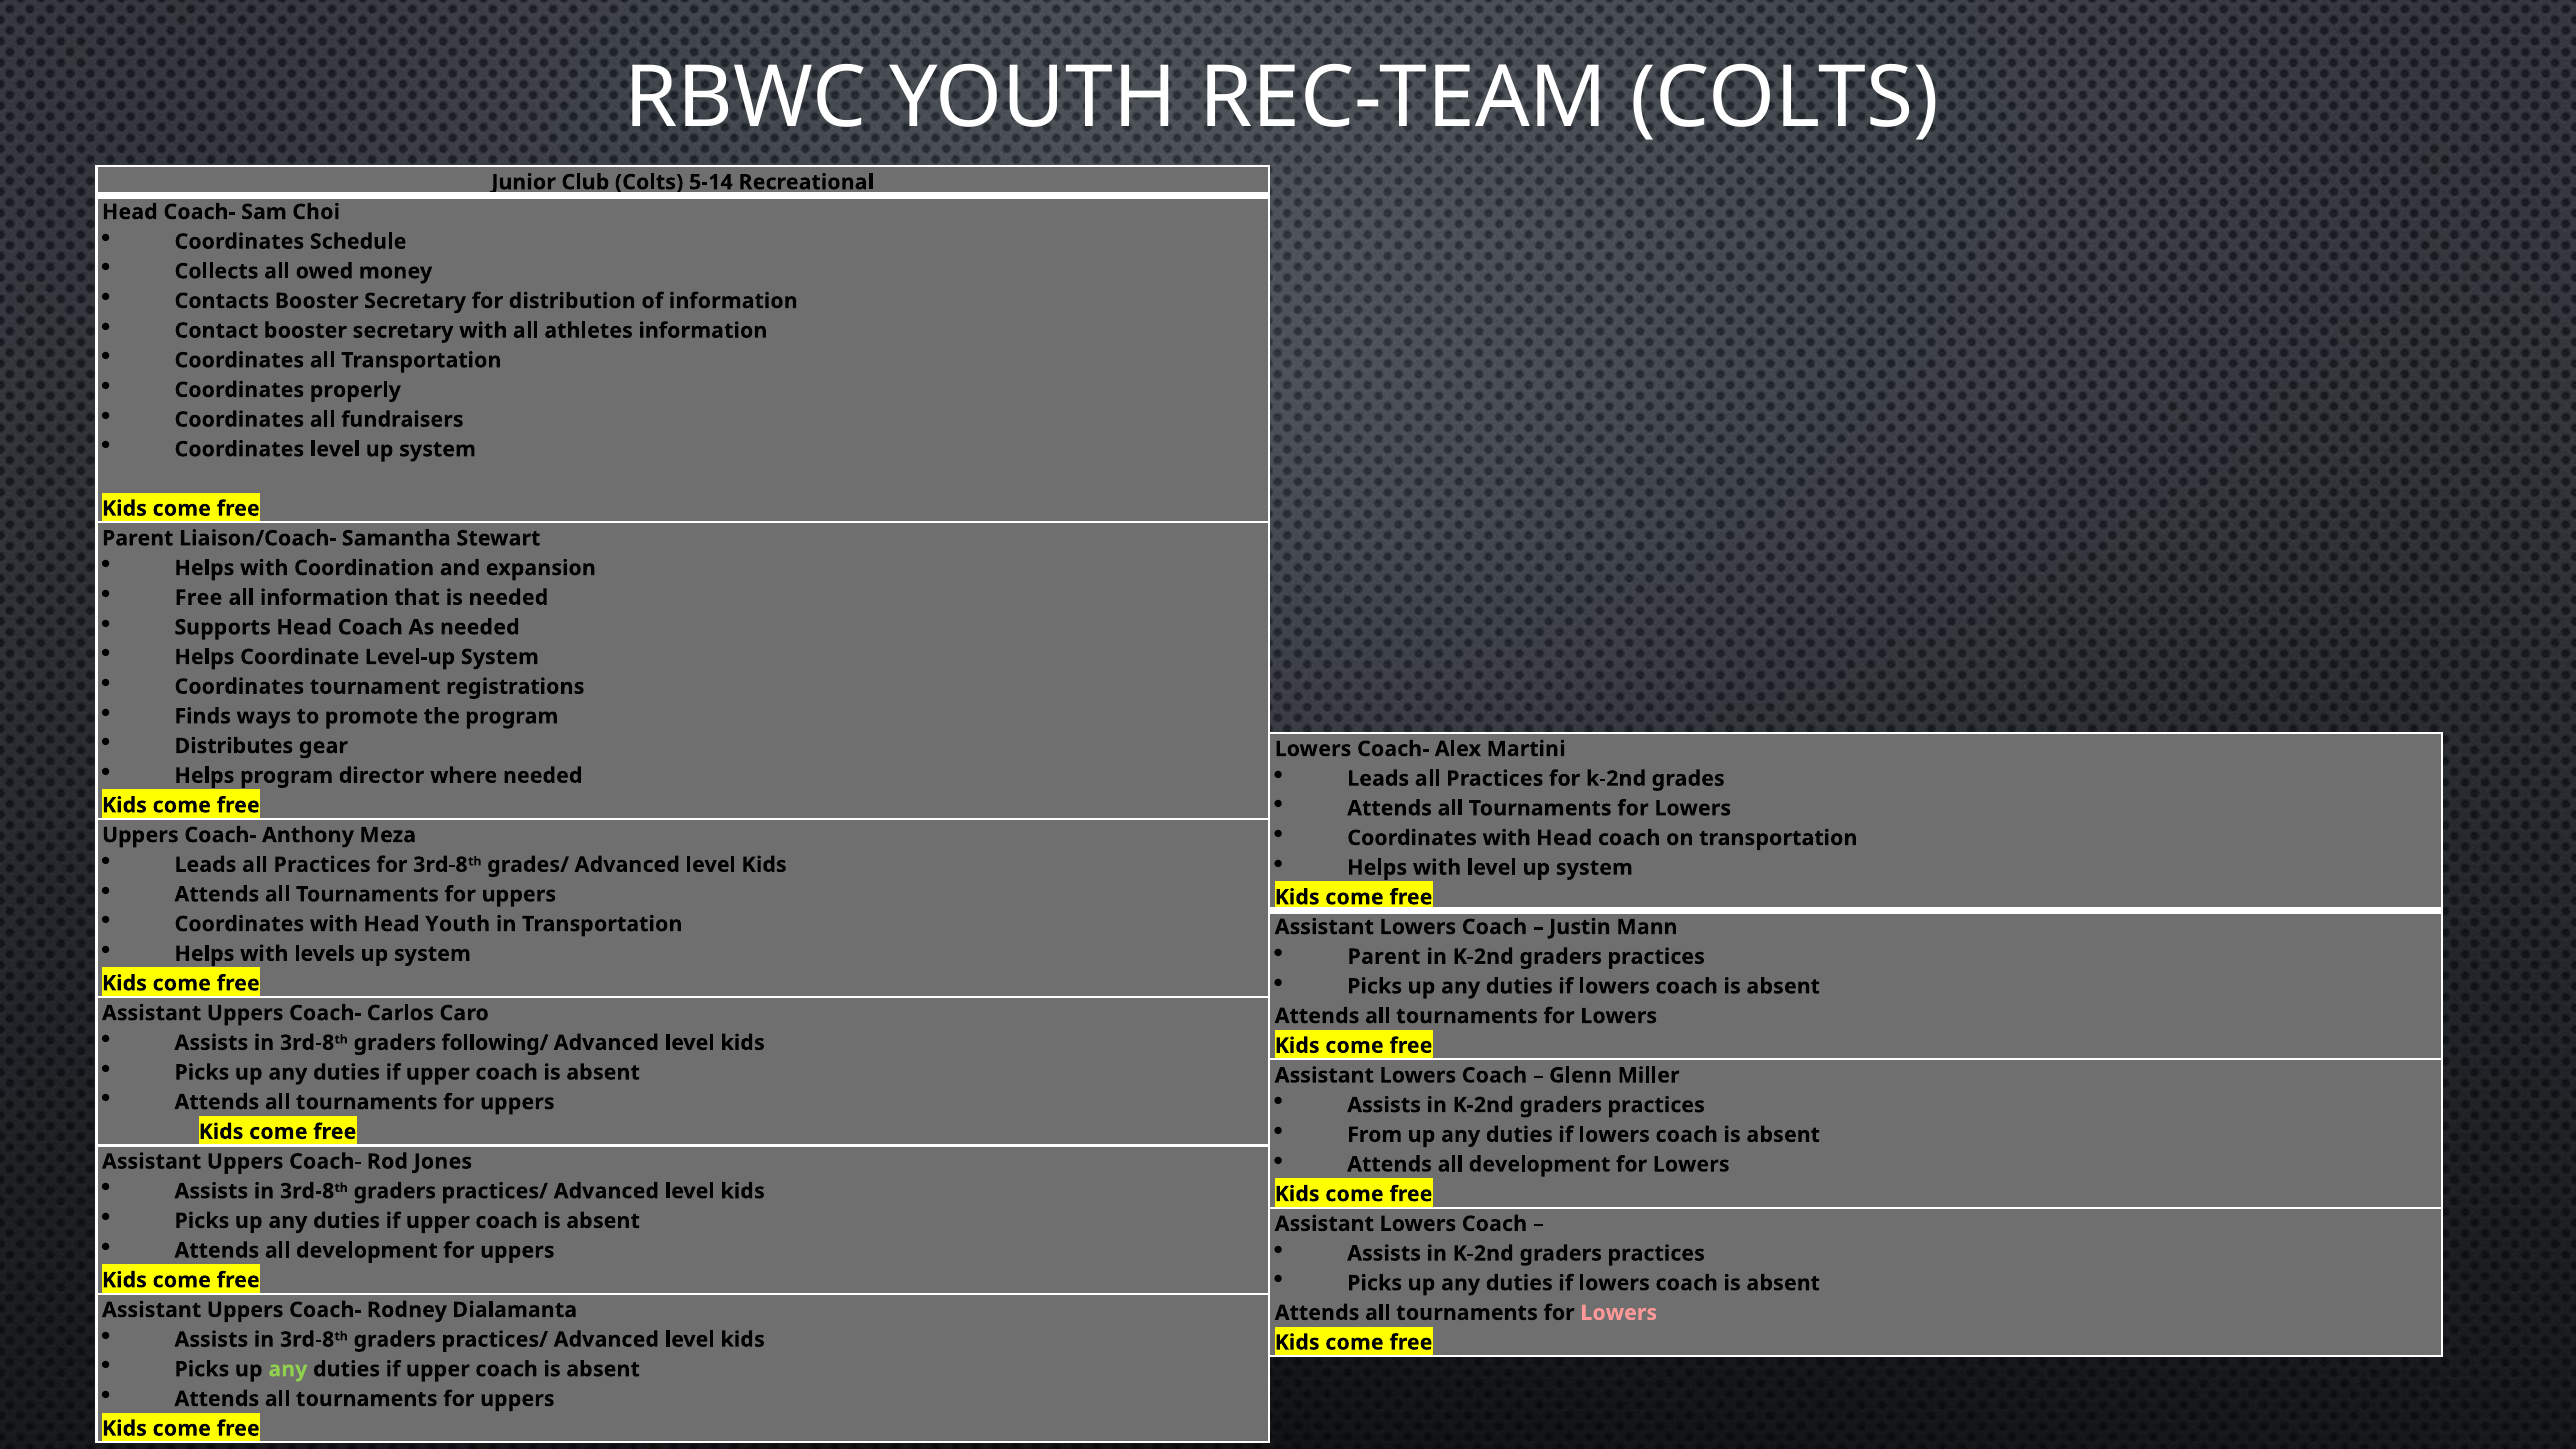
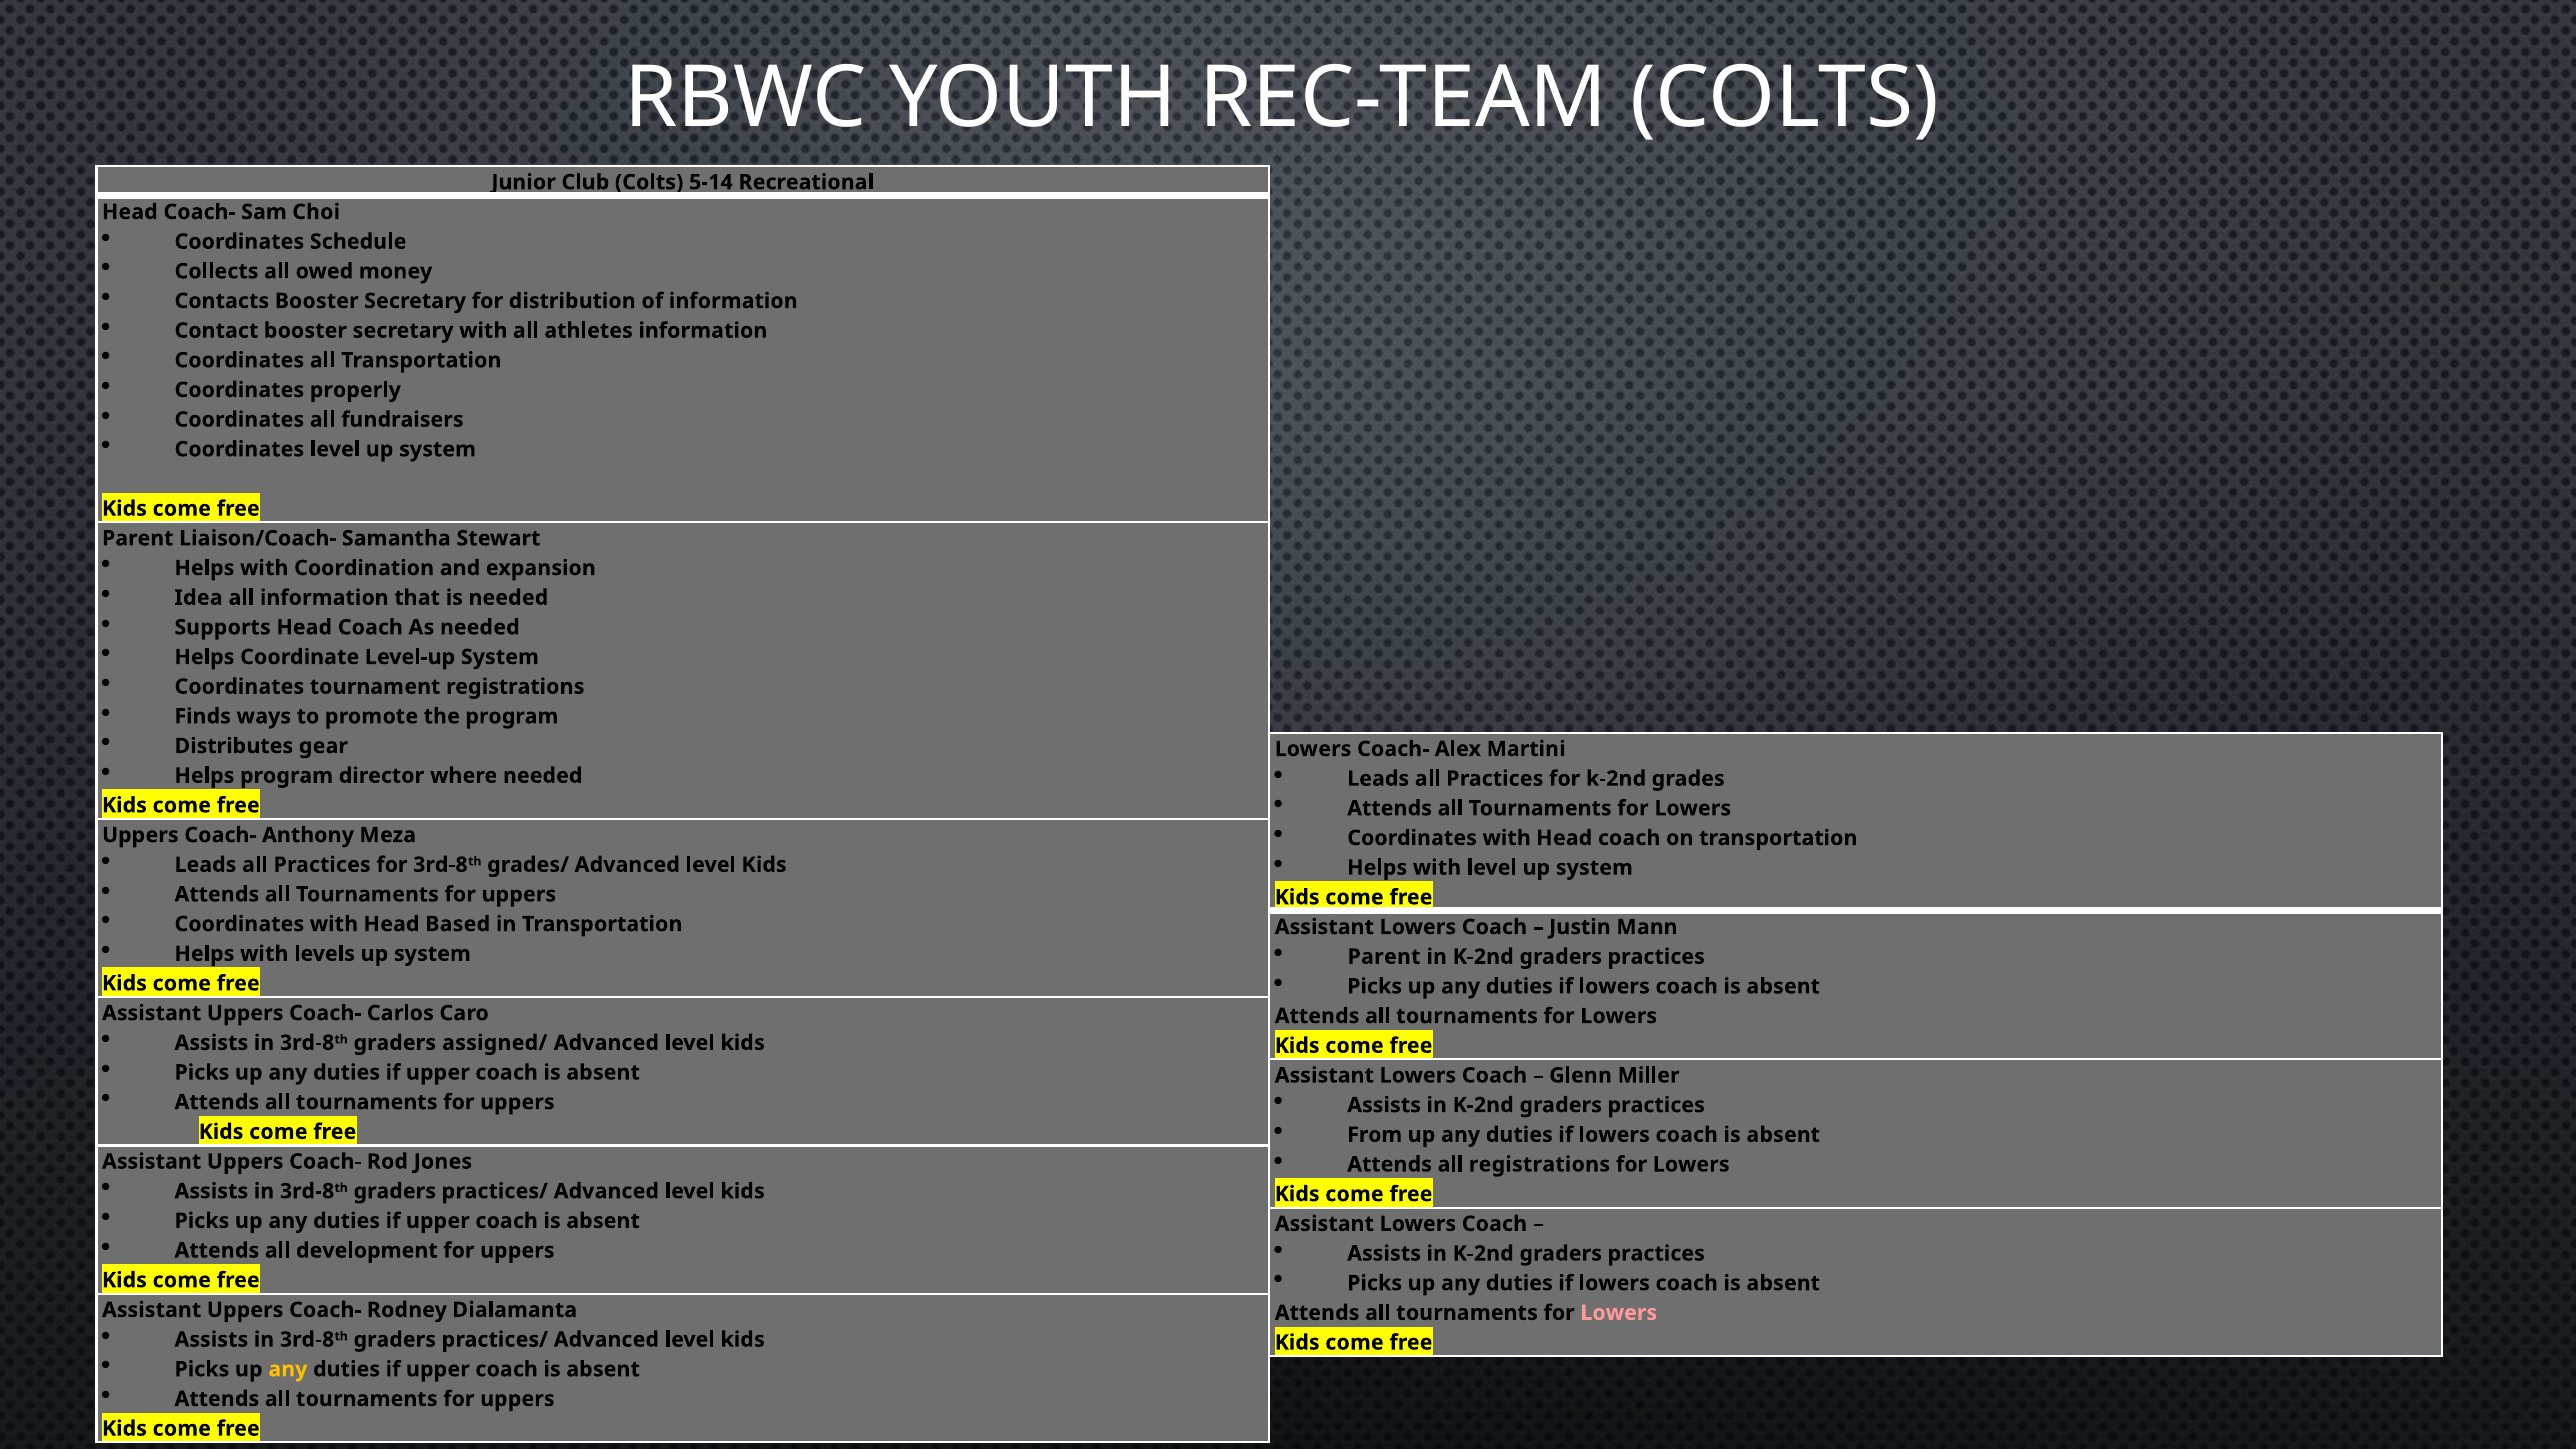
Free at (199, 598): Free -> Idea
Head Youth: Youth -> Based
following/: following/ -> assigned/
development at (1540, 1164): development -> registrations
any at (288, 1369) colour: light green -> yellow
